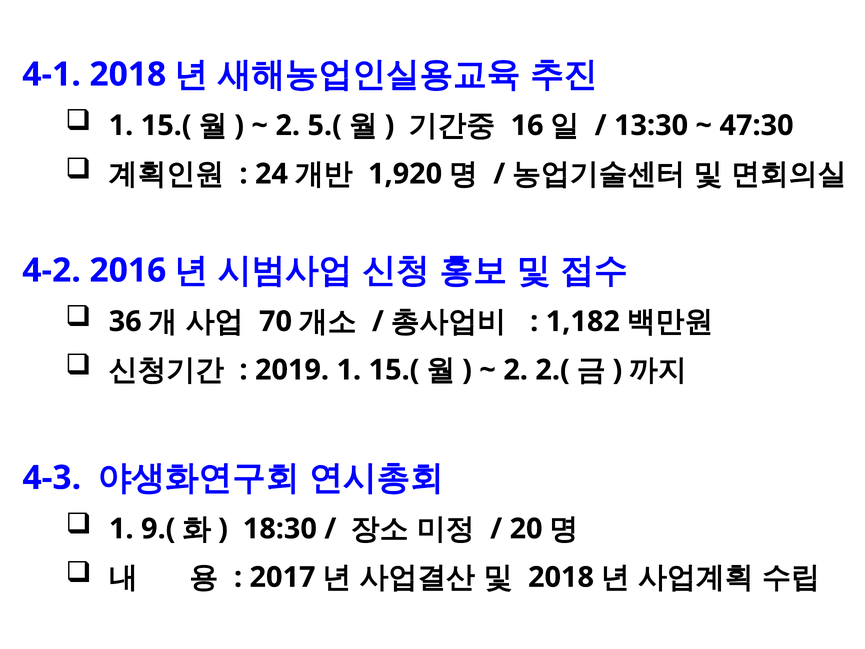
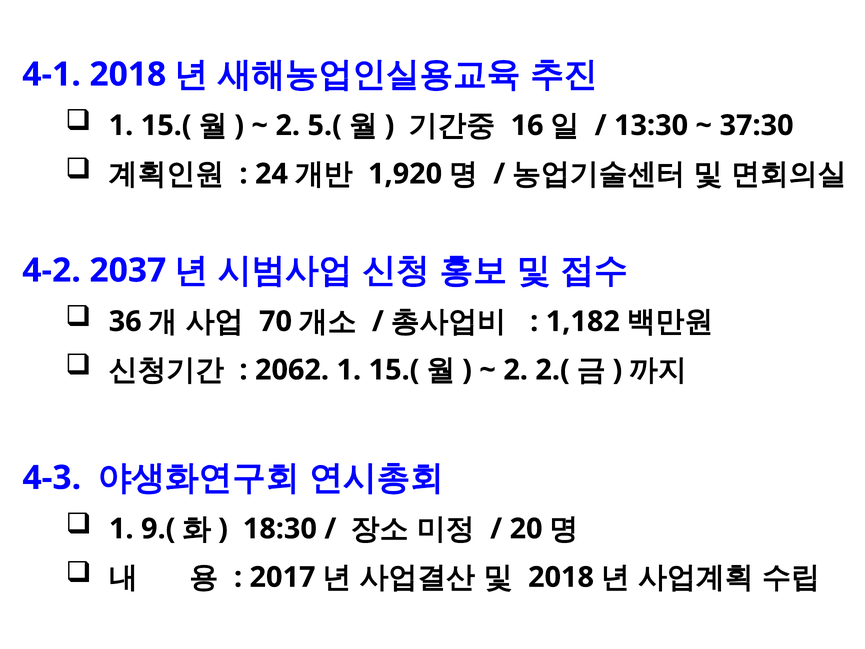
47:30: 47:30 -> 37:30
2016: 2016 -> 2037
2019: 2019 -> 2062
